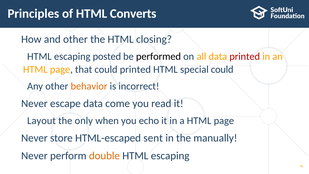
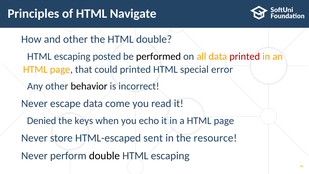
Converts: Converts -> Navigate
HTML closing: closing -> double
special could: could -> error
behavior colour: orange -> black
Layout: Layout -> Denied
only: only -> keys
manually: manually -> resource
double at (104, 156) colour: orange -> black
